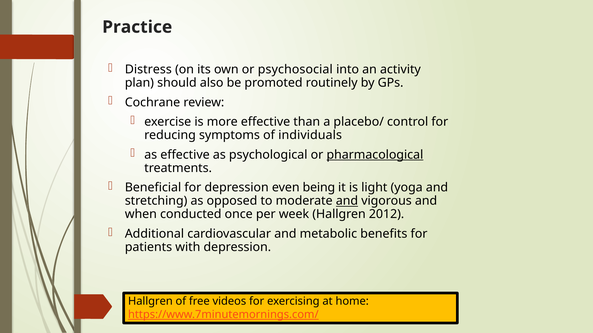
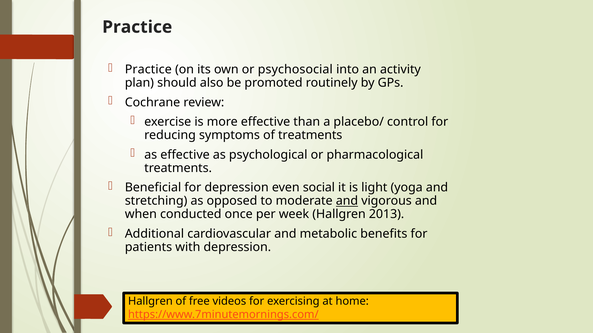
Distress at (148, 70): Distress -> Practice
of individuals: individuals -> treatments
pharmacological underline: present -> none
being: being -> social
2012: 2012 -> 2013
